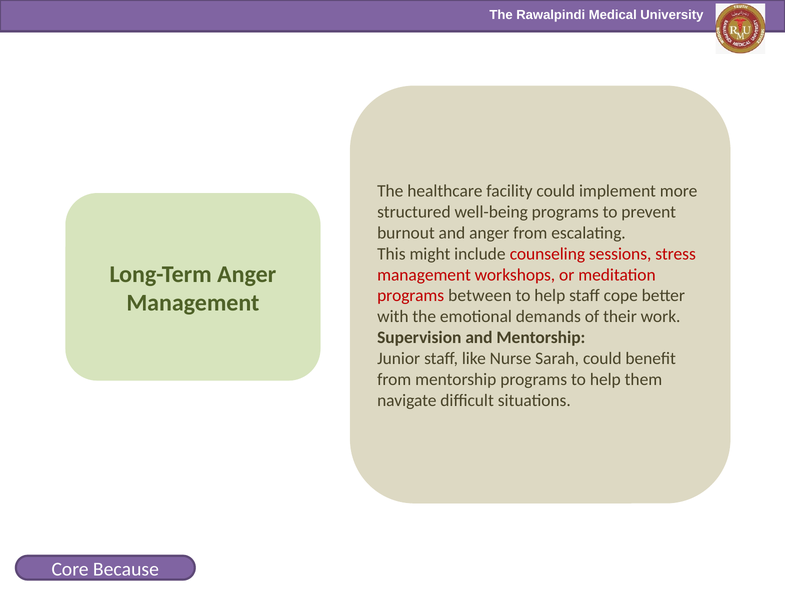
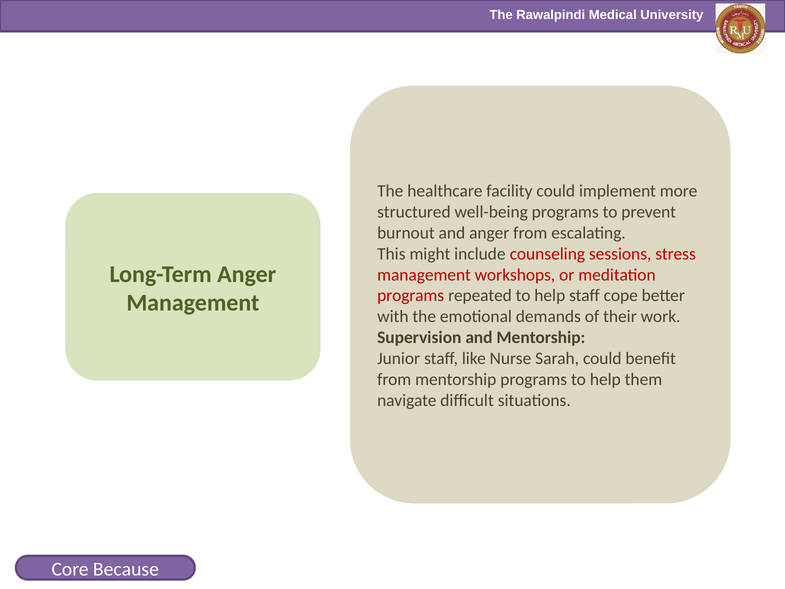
between: between -> repeated
